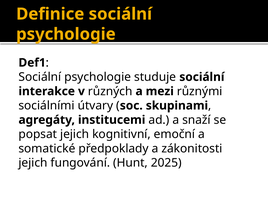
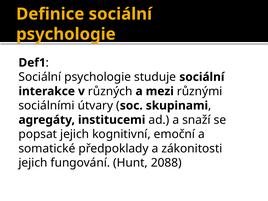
2025: 2025 -> 2088
